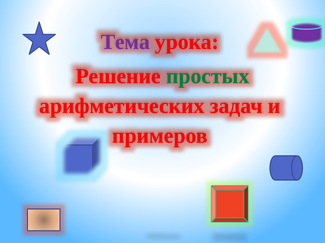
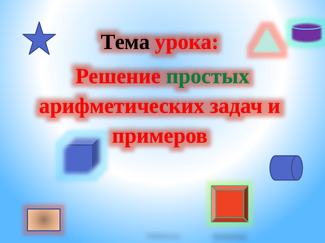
Тема colour: purple -> black
